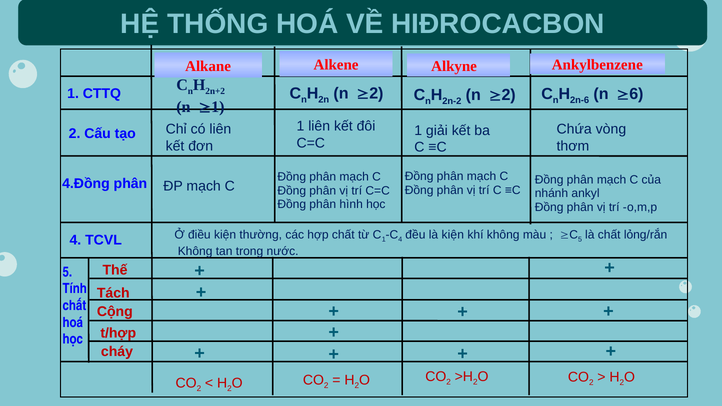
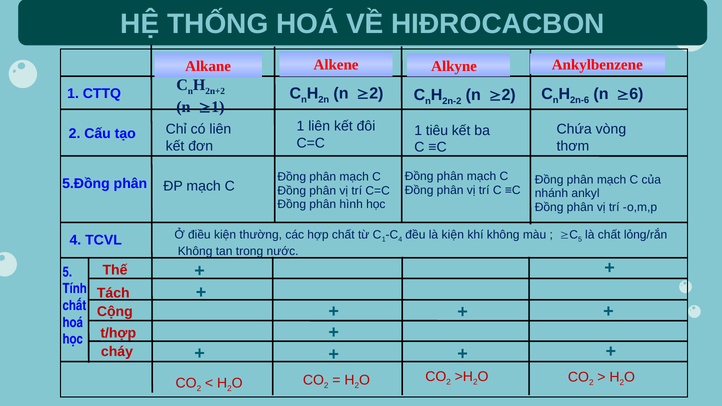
giải: giải -> tiêu
4.Đồng: 4.Đồng -> 5.Đồng
